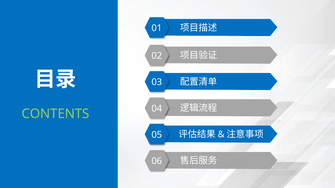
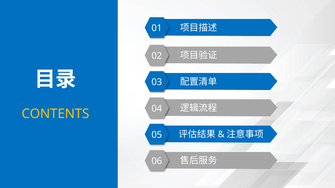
CONTENTS colour: light green -> yellow
